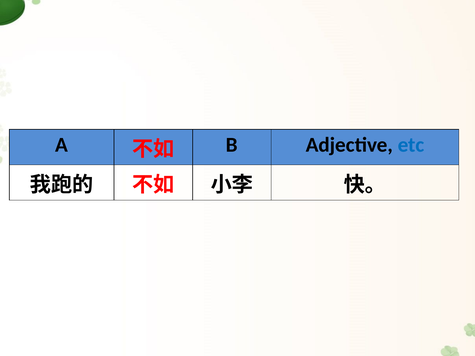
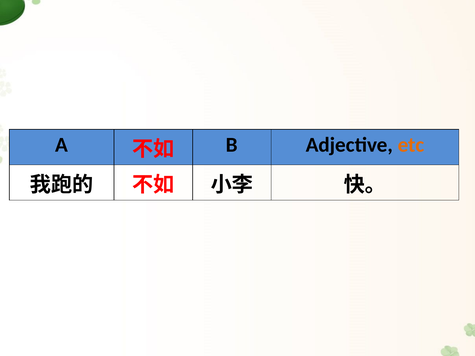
etc colour: blue -> orange
